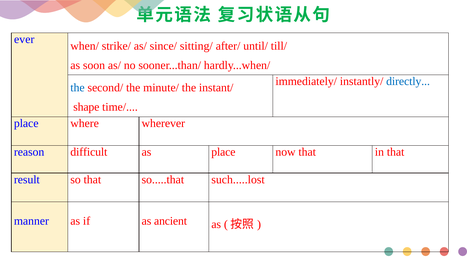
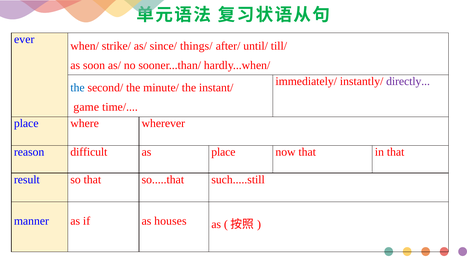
sitting/: sitting/ -> things/
directly colour: blue -> purple
shape: shape -> game
such.....lost: such.....lost -> such.....still
ancient: ancient -> houses
